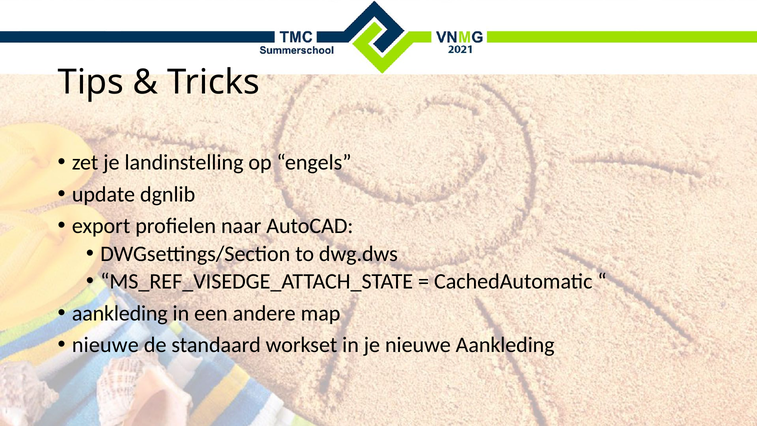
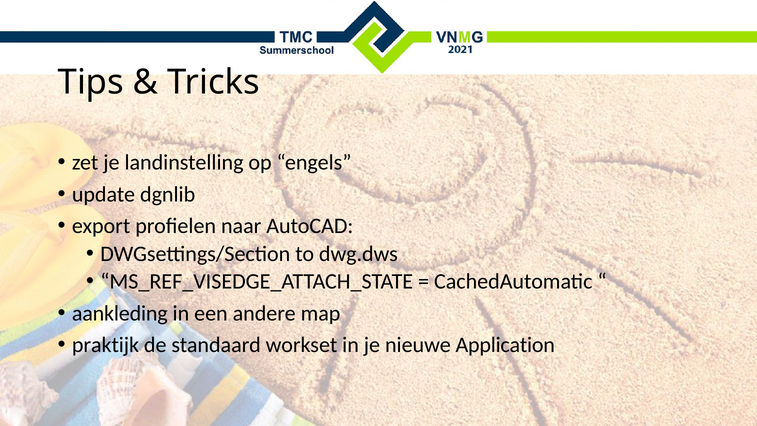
nieuwe at (105, 345): nieuwe -> praktijk
nieuwe Aankleding: Aankleding -> Application
